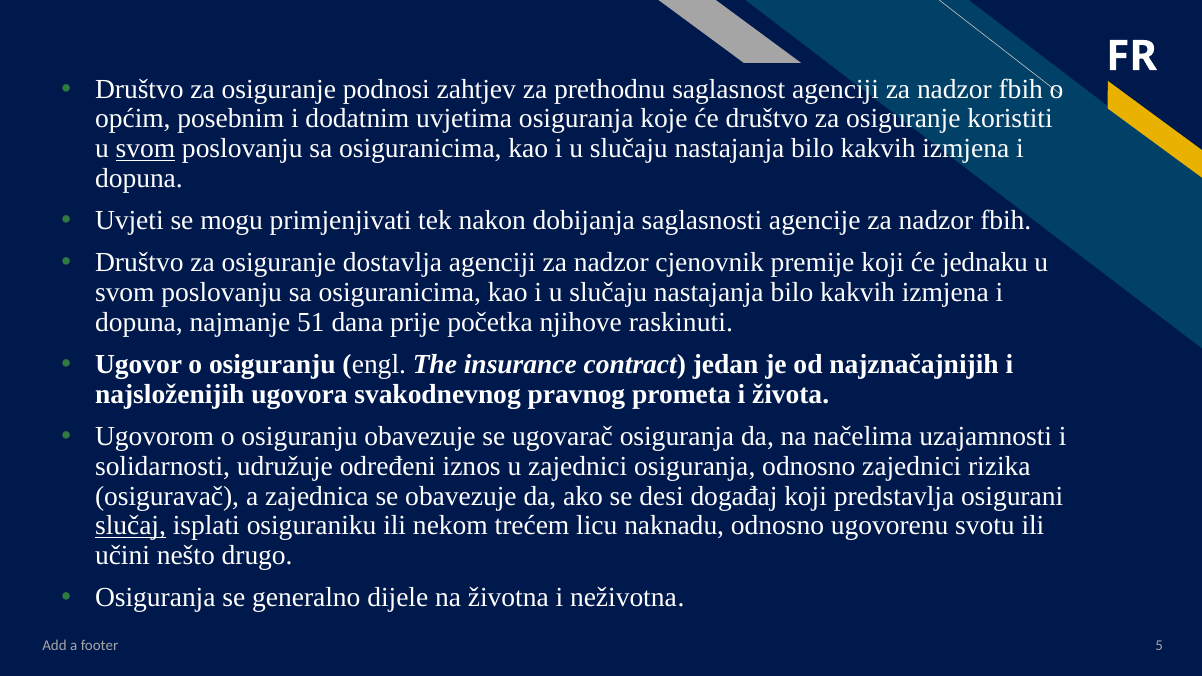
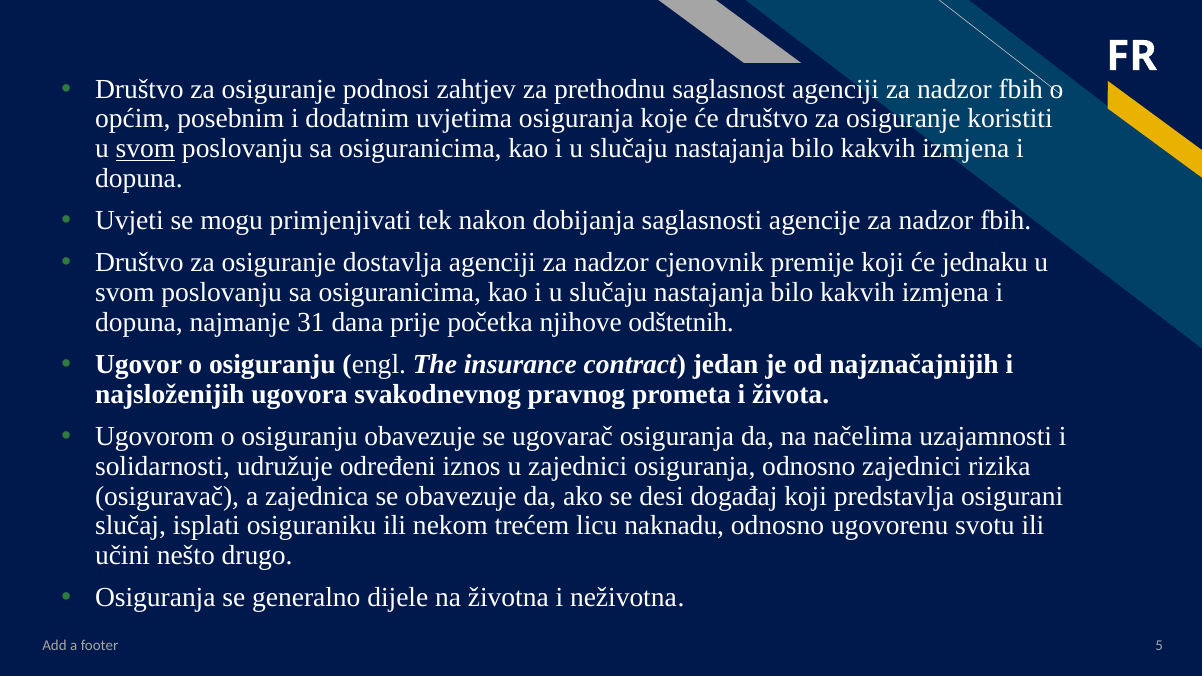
51: 51 -> 31
raskinuti: raskinuti -> odštetnih
slučaj underline: present -> none
